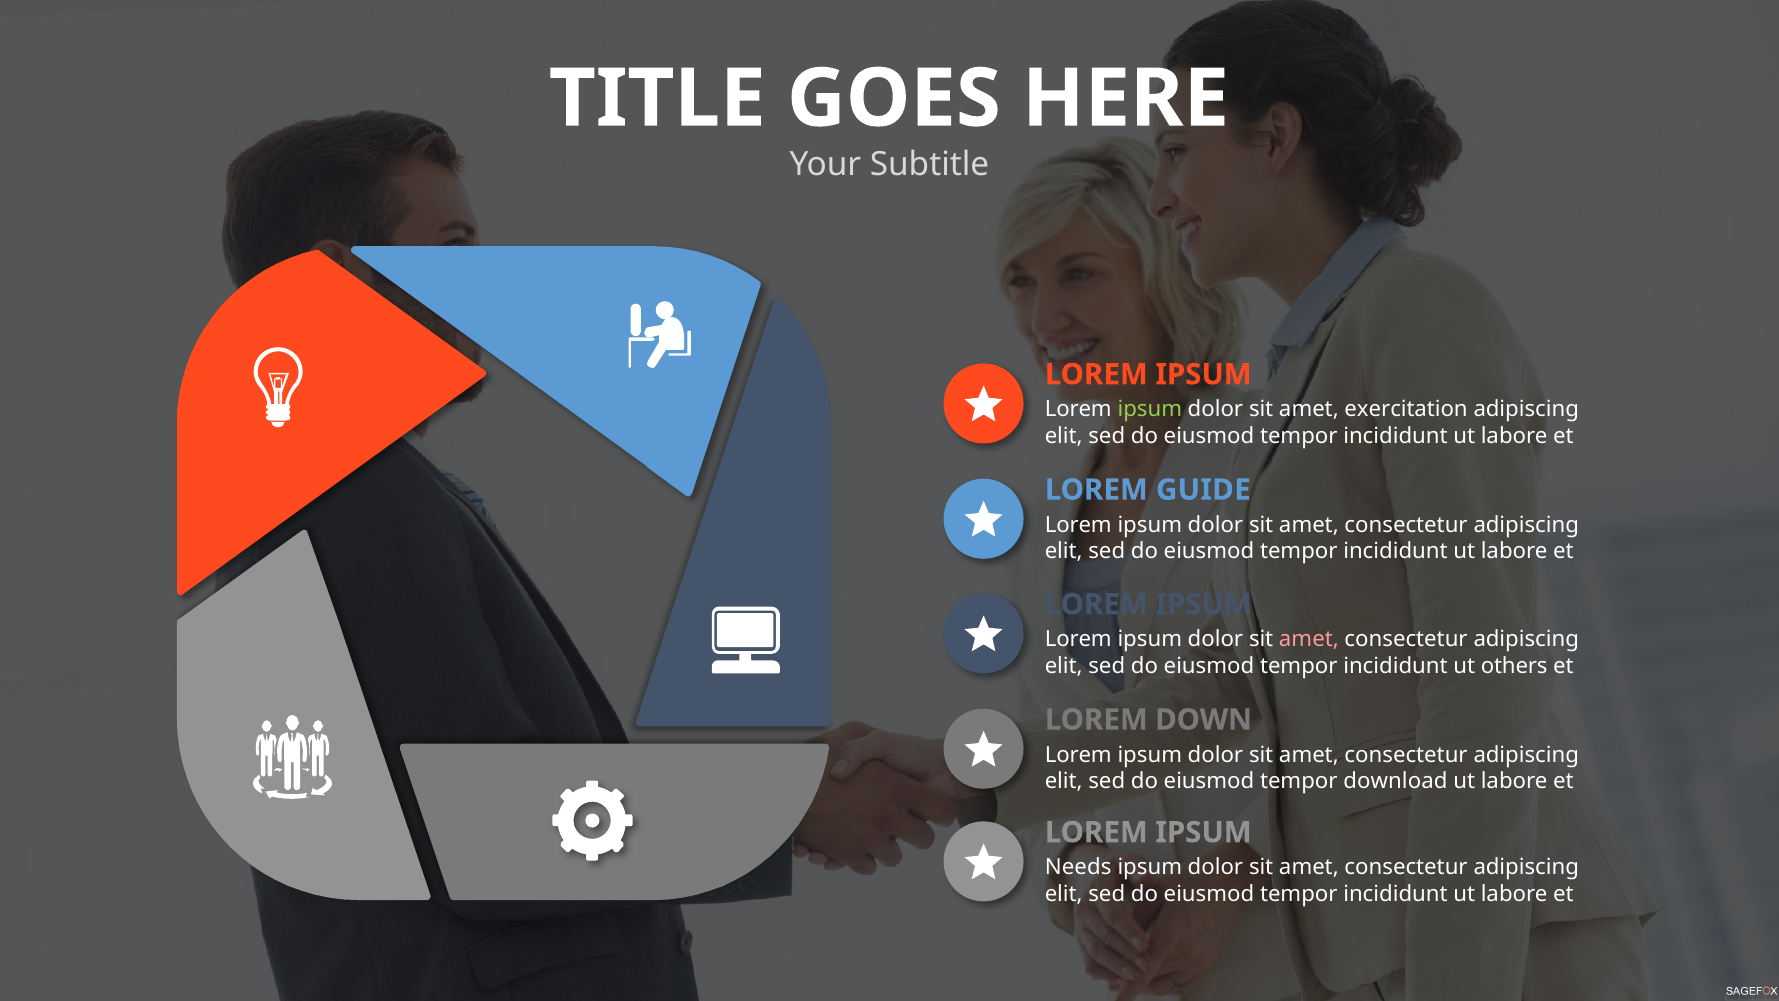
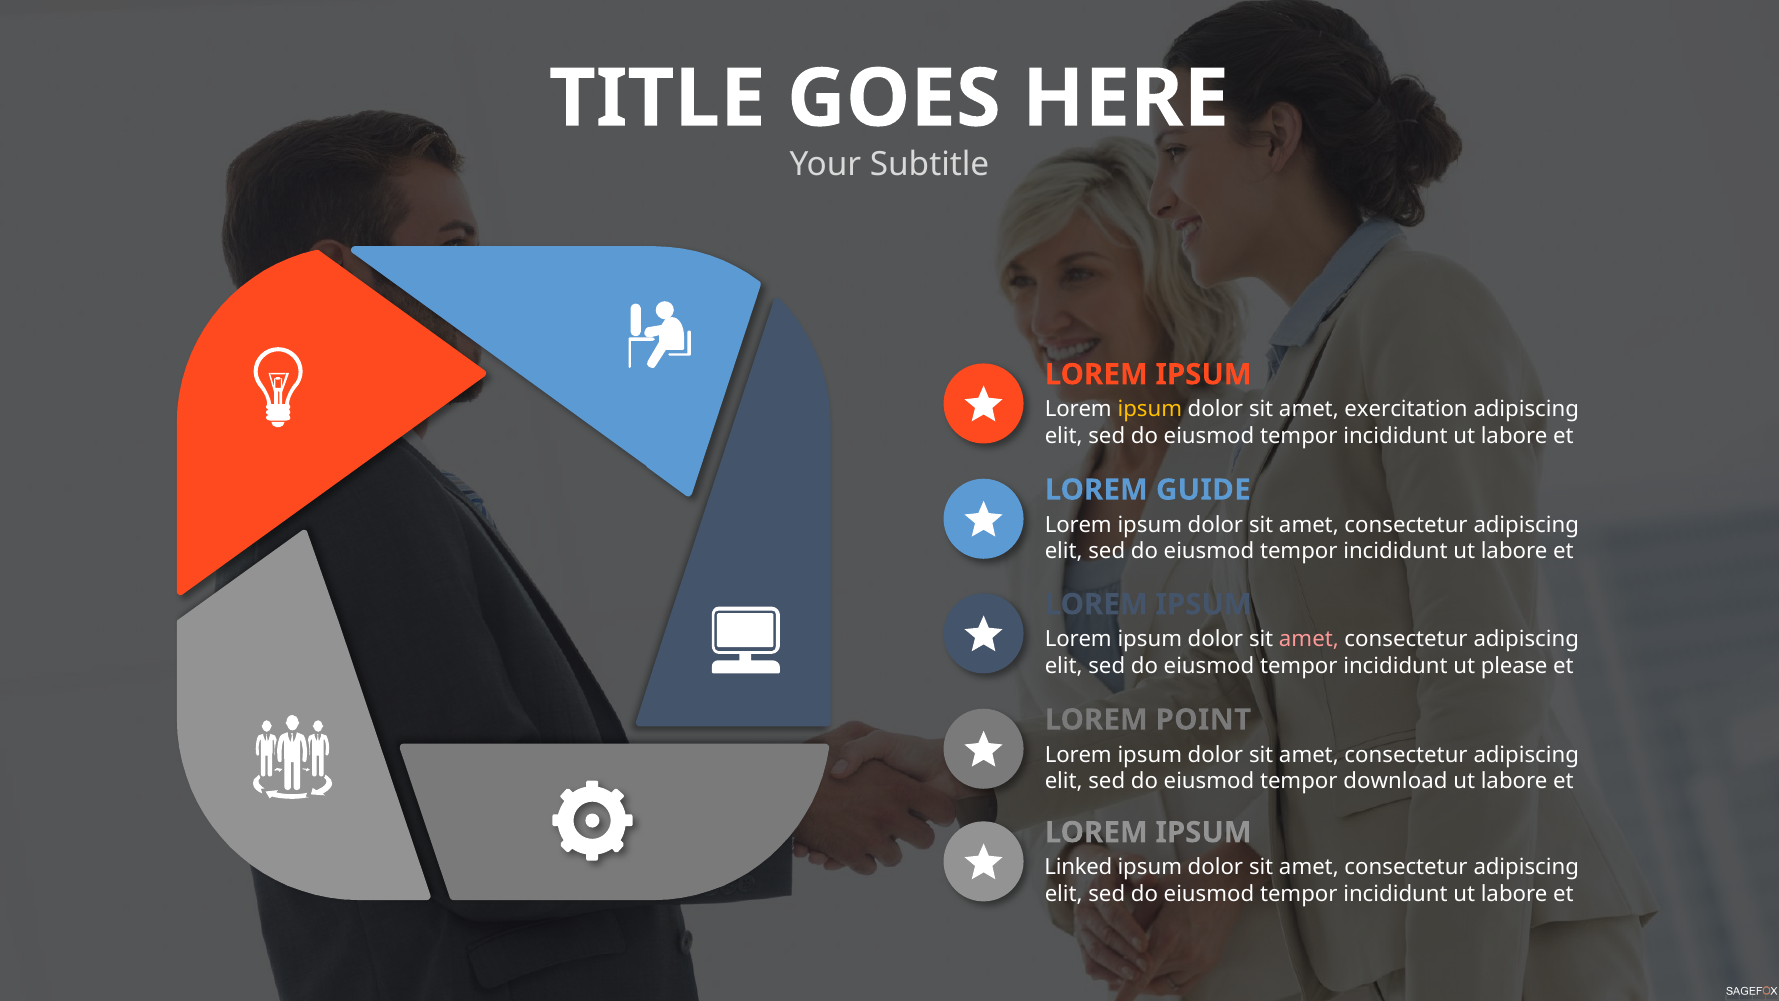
ipsum at (1150, 409) colour: light green -> yellow
others: others -> please
DOWN: DOWN -> POINT
Needs: Needs -> Linked
